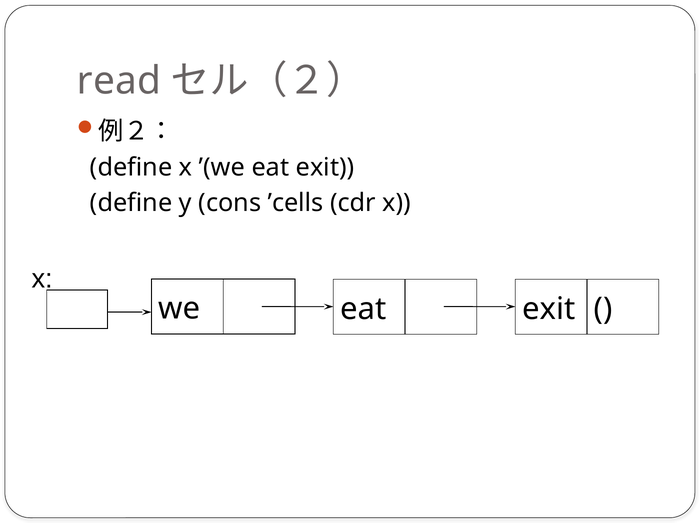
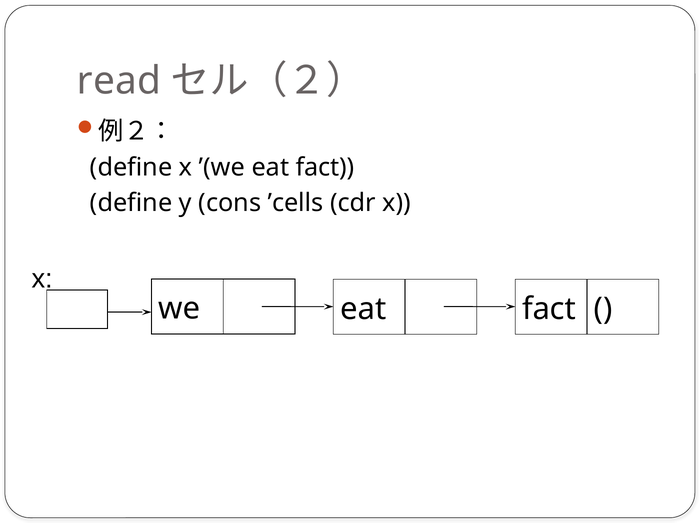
’(we eat exit: exit -> fact
we eat exit: exit -> fact
